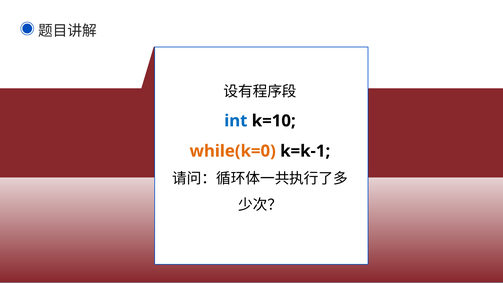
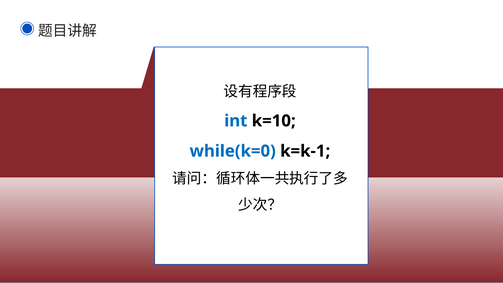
while(k=0 colour: orange -> blue
